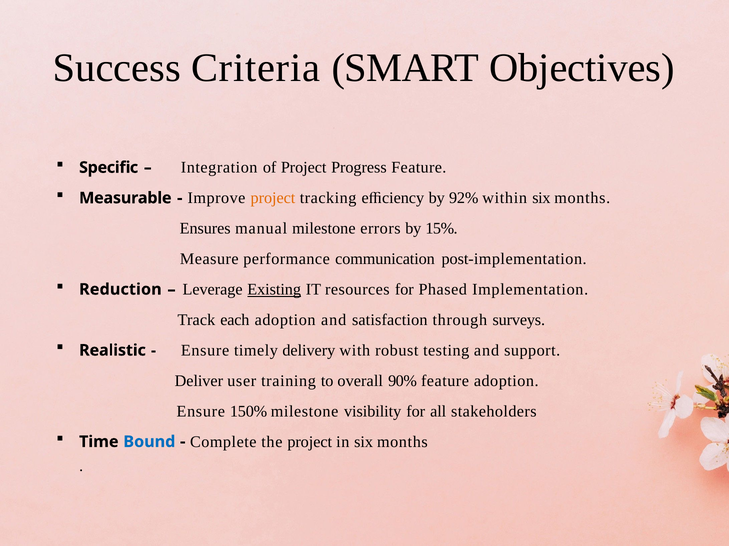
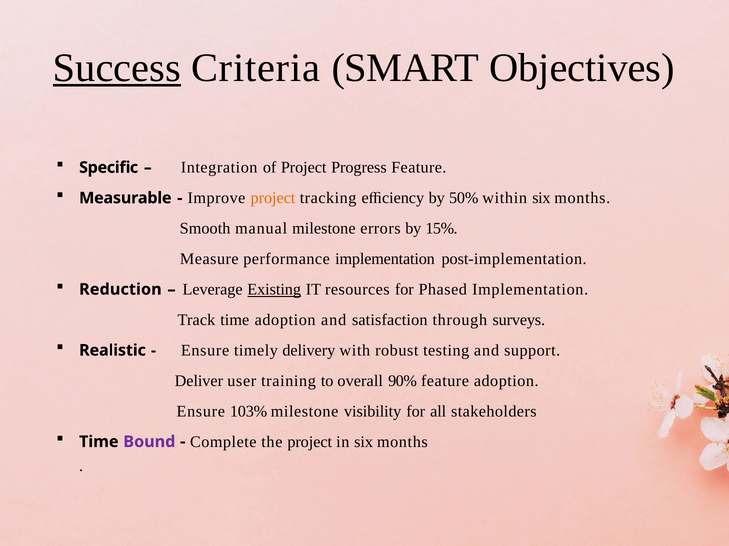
Success underline: none -> present
92%: 92% -> 50%
Ensures: Ensures -> Smooth
performance communication: communication -> implementation
Track each: each -> time
150%: 150% -> 103%
Bound colour: blue -> purple
